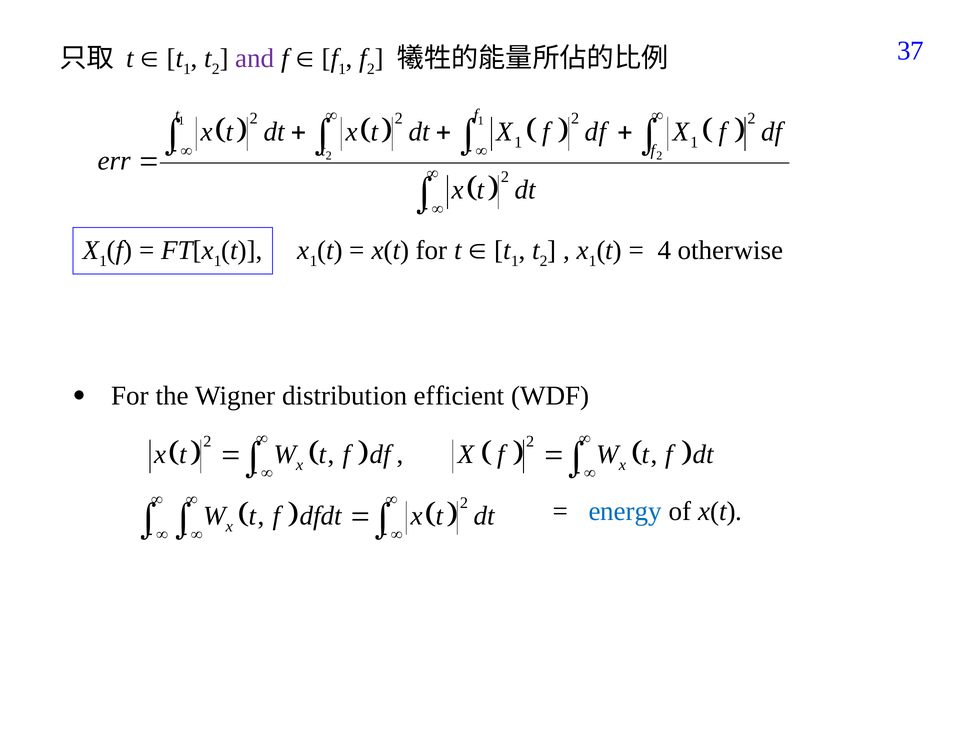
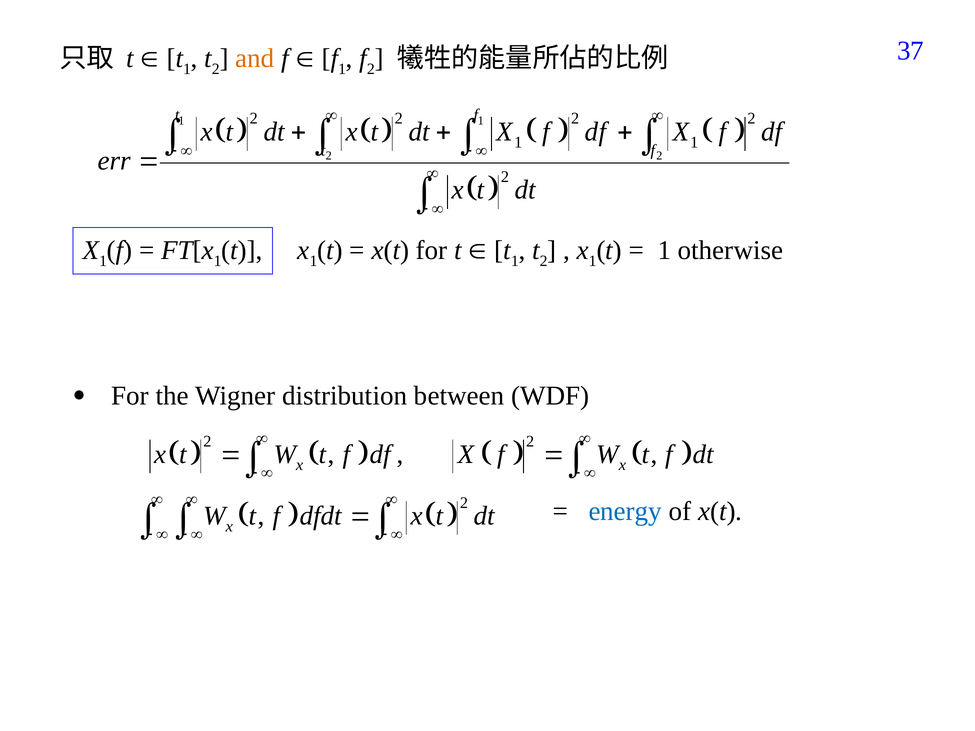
and colour: purple -> orange
4 at (664, 250): 4 -> 1
efficient: efficient -> between
